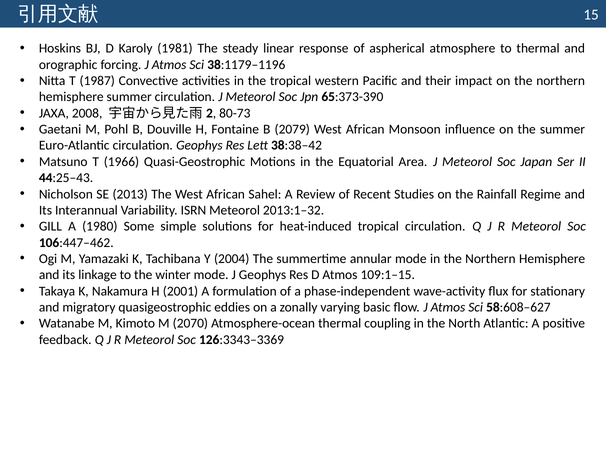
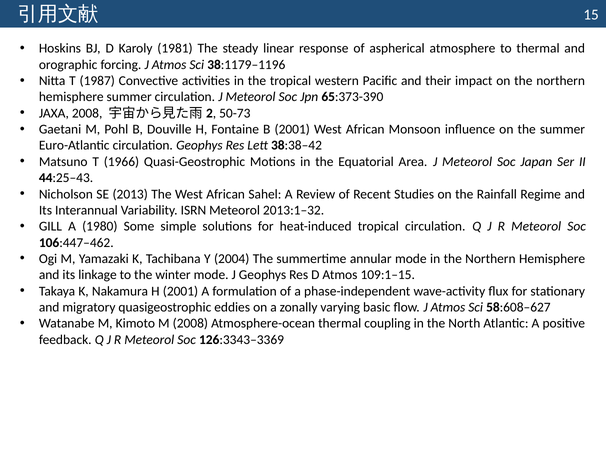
80-73: 80-73 -> 50-73
B 2079: 2079 -> 2001
M 2070: 2070 -> 2008
